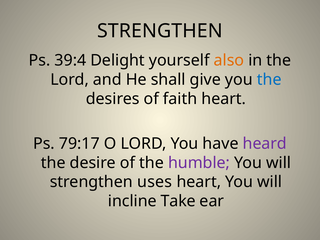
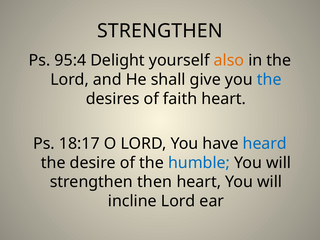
39:4: 39:4 -> 95:4
79:17: 79:17 -> 18:17
heard colour: purple -> blue
humble colour: purple -> blue
uses: uses -> then
incline Take: Take -> Lord
